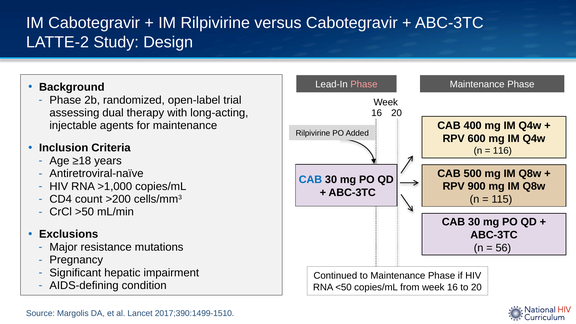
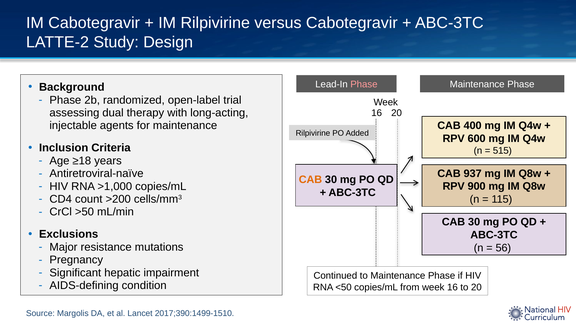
116: 116 -> 515
500: 500 -> 937
CAB at (310, 180) colour: blue -> orange
